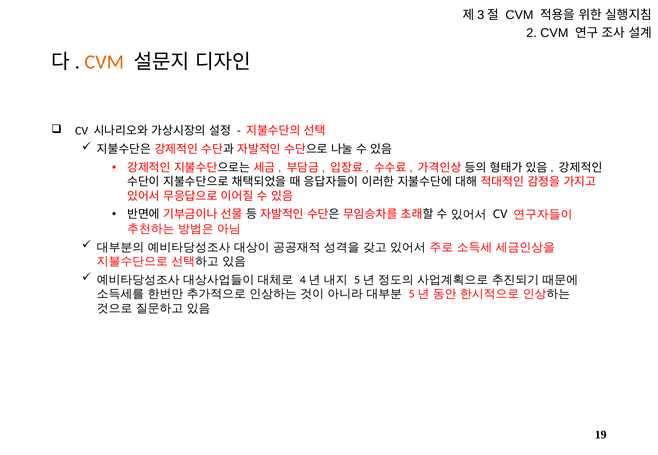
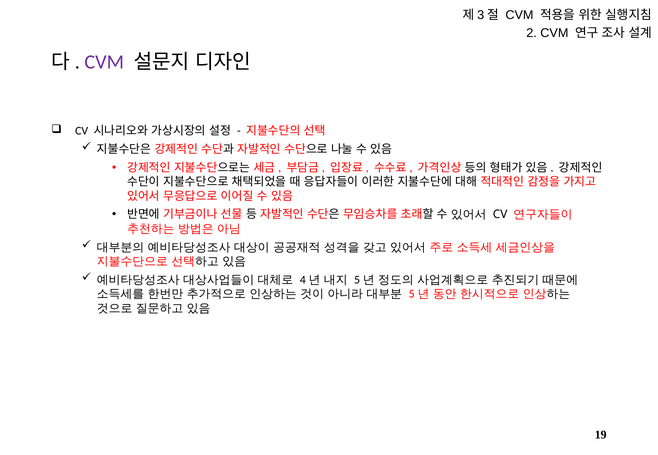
CVM at (104, 62) colour: orange -> purple
